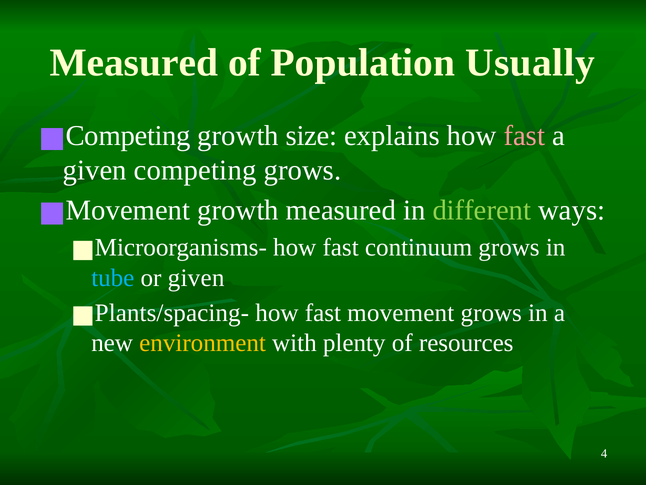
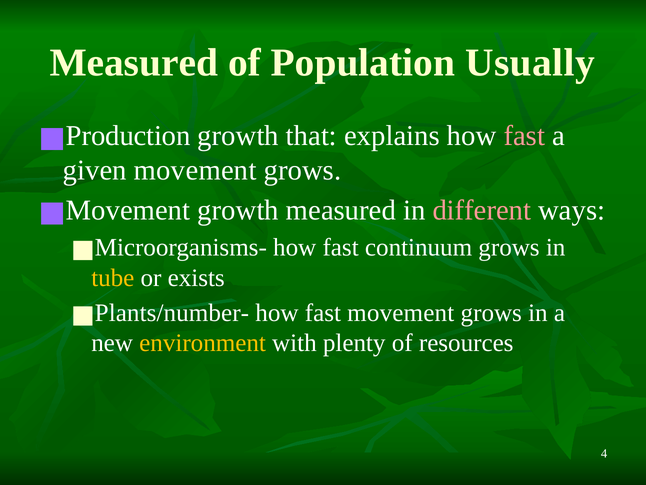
Competing at (128, 136): Competing -> Production
size: size -> that
given competing: competing -> movement
different colour: light green -> pink
tube colour: light blue -> yellow
or given: given -> exists
Plants/spacing-: Plants/spacing- -> Plants/number-
